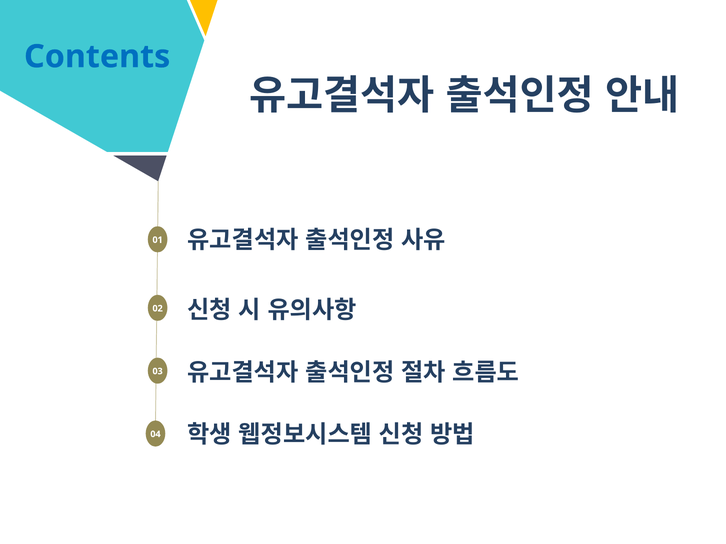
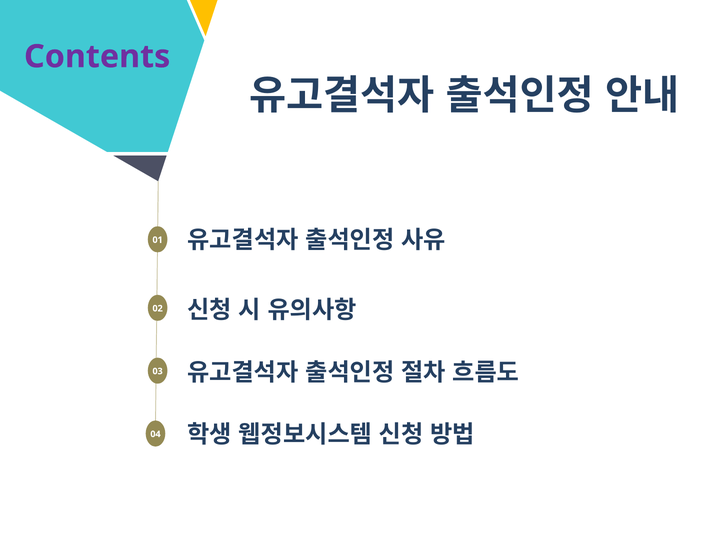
Contents colour: blue -> purple
